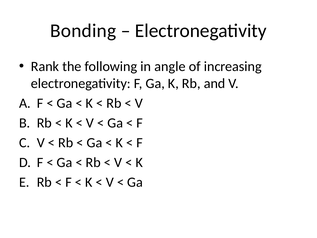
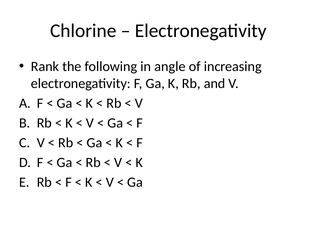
Bonding: Bonding -> Chlorine
